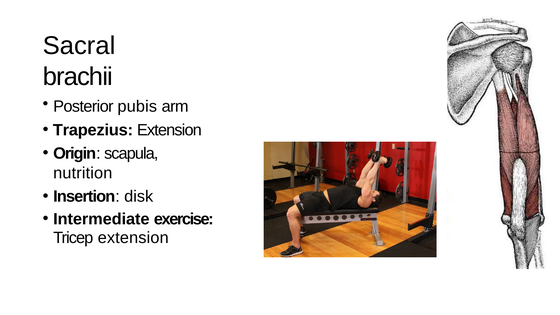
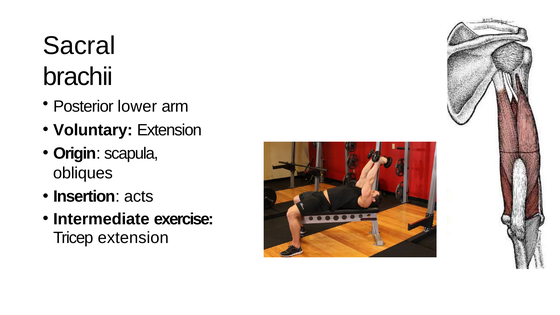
pubis: pubis -> lower
Trapezius: Trapezius -> Voluntary
nutrition: nutrition -> obliques
disk: disk -> acts
